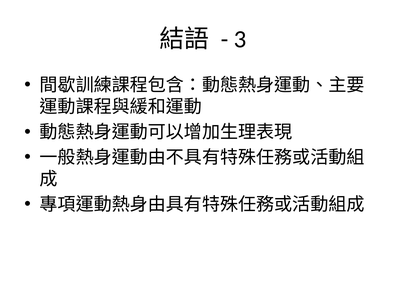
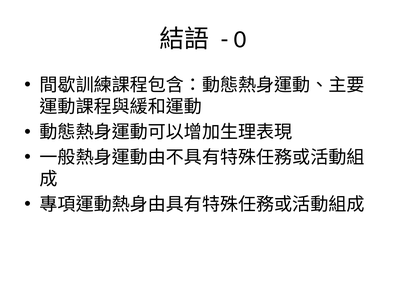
3: 3 -> 0
